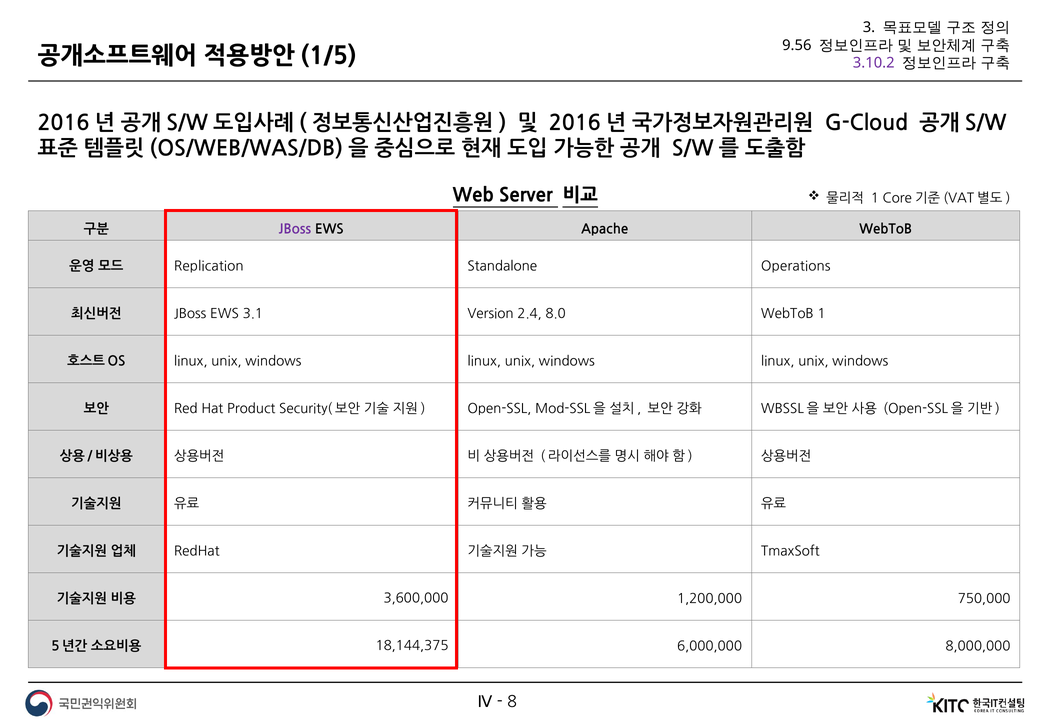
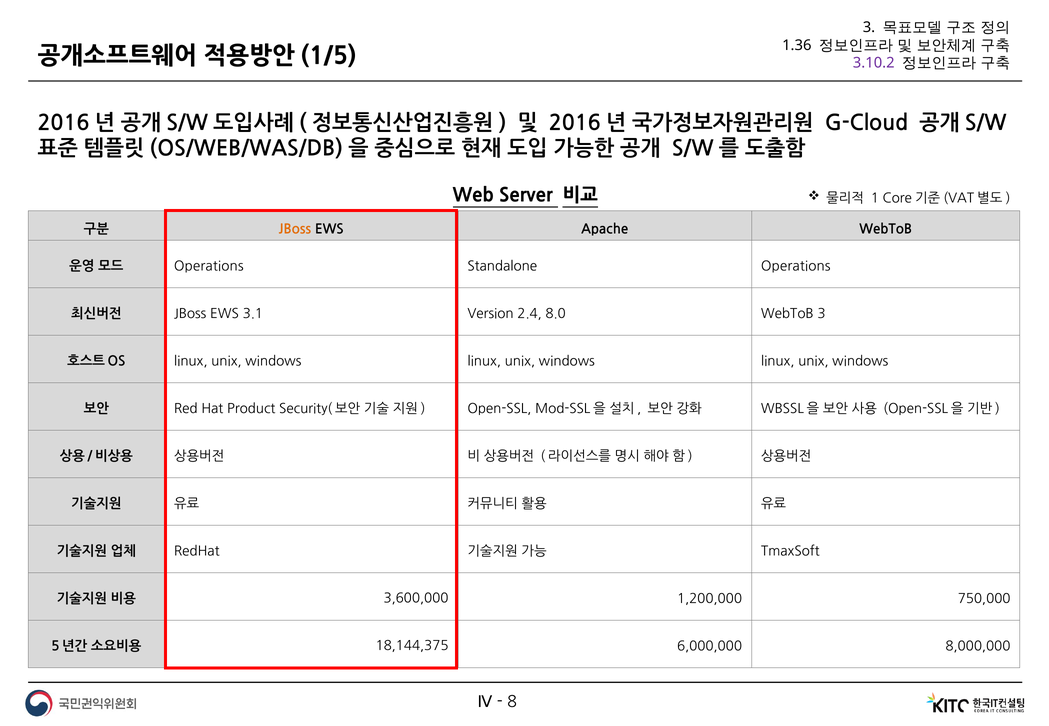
9.56: 9.56 -> 1.36
JBoss at (295, 230) colour: purple -> orange
Replication at (209, 266): Replication -> Operations
WebToB 1: 1 -> 3
